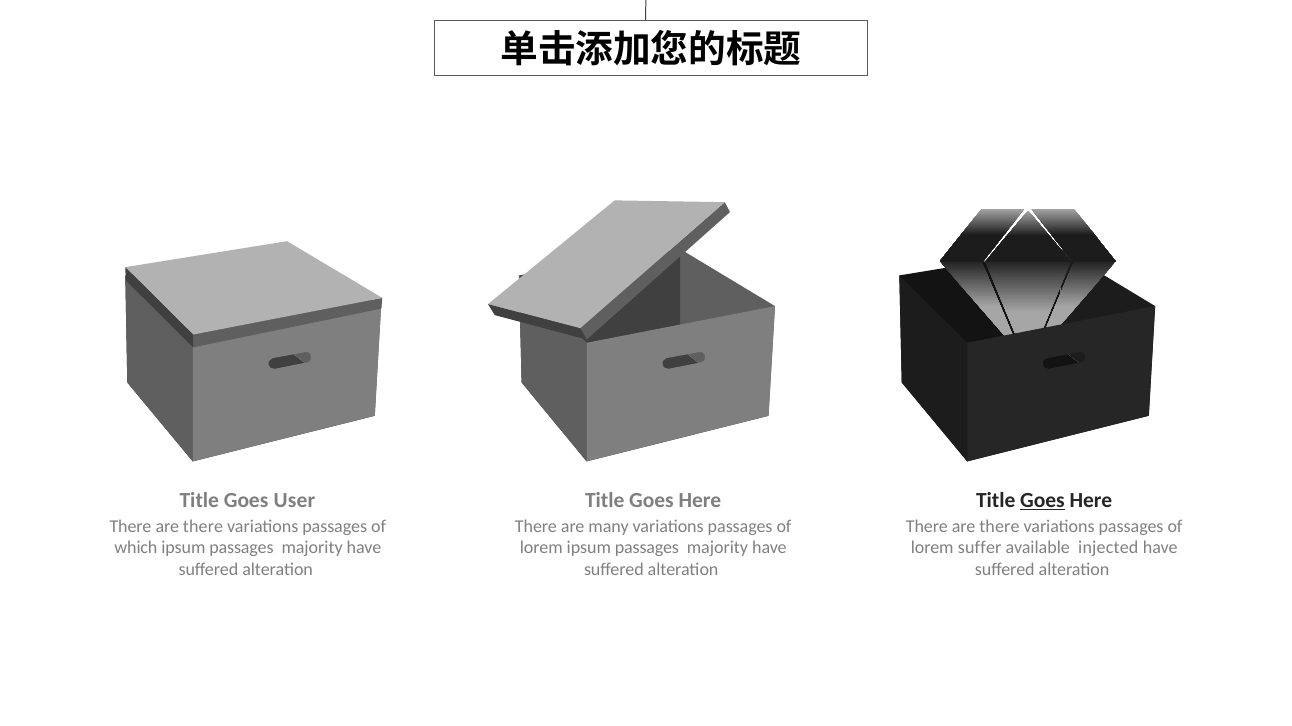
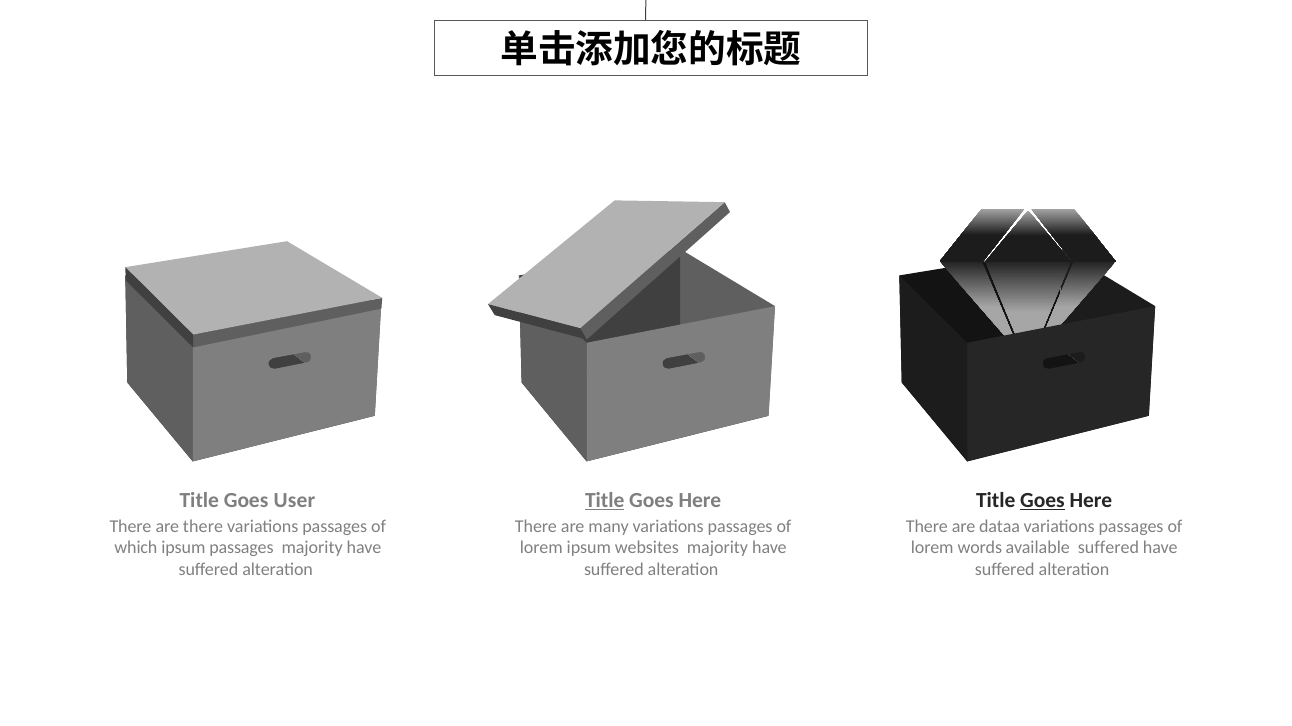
Title at (605, 501) underline: none -> present
there at (999, 527): there -> dataa
lorem ipsum passages: passages -> websites
suffer: suffer -> words
available injected: injected -> suffered
